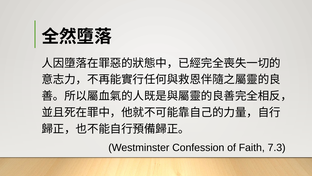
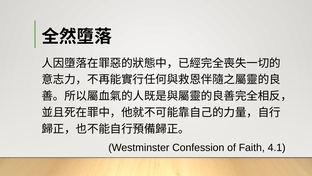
7.3: 7.3 -> 4.1
